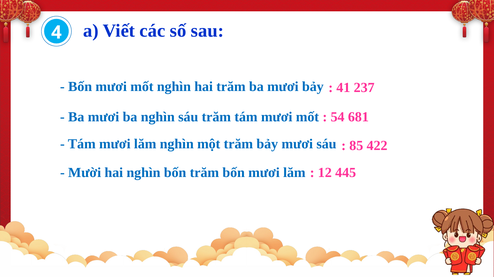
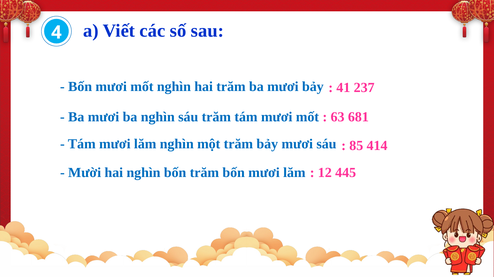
54: 54 -> 63
422: 422 -> 414
